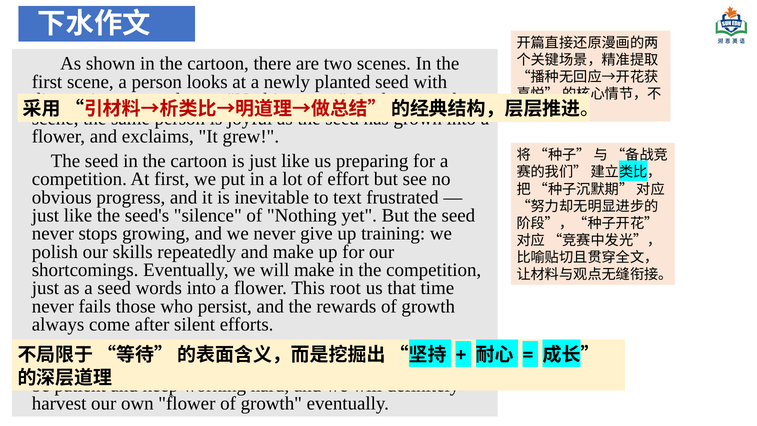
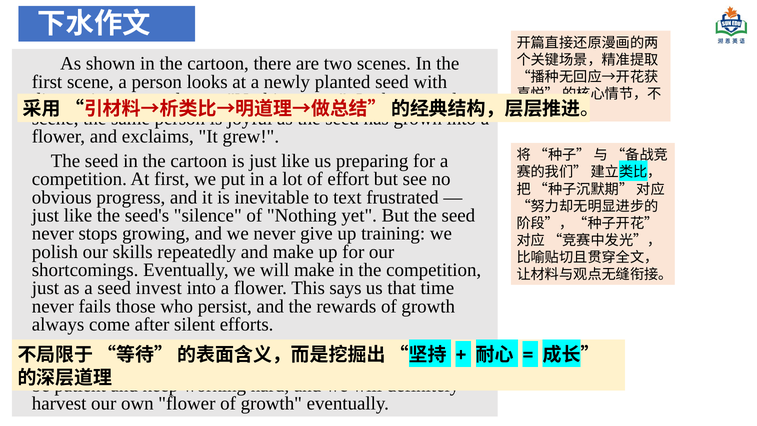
words: words -> invest
This root: root -> says
